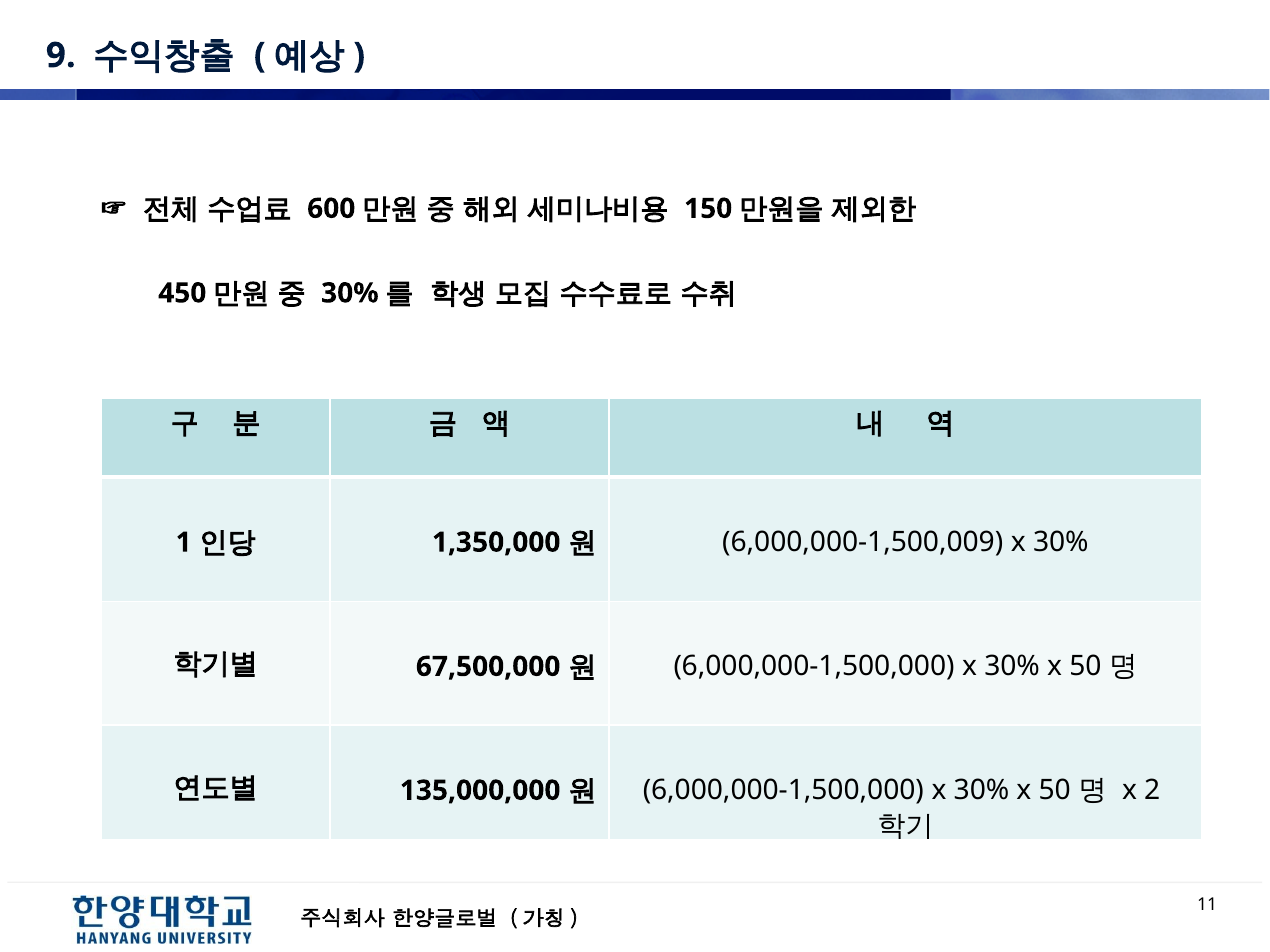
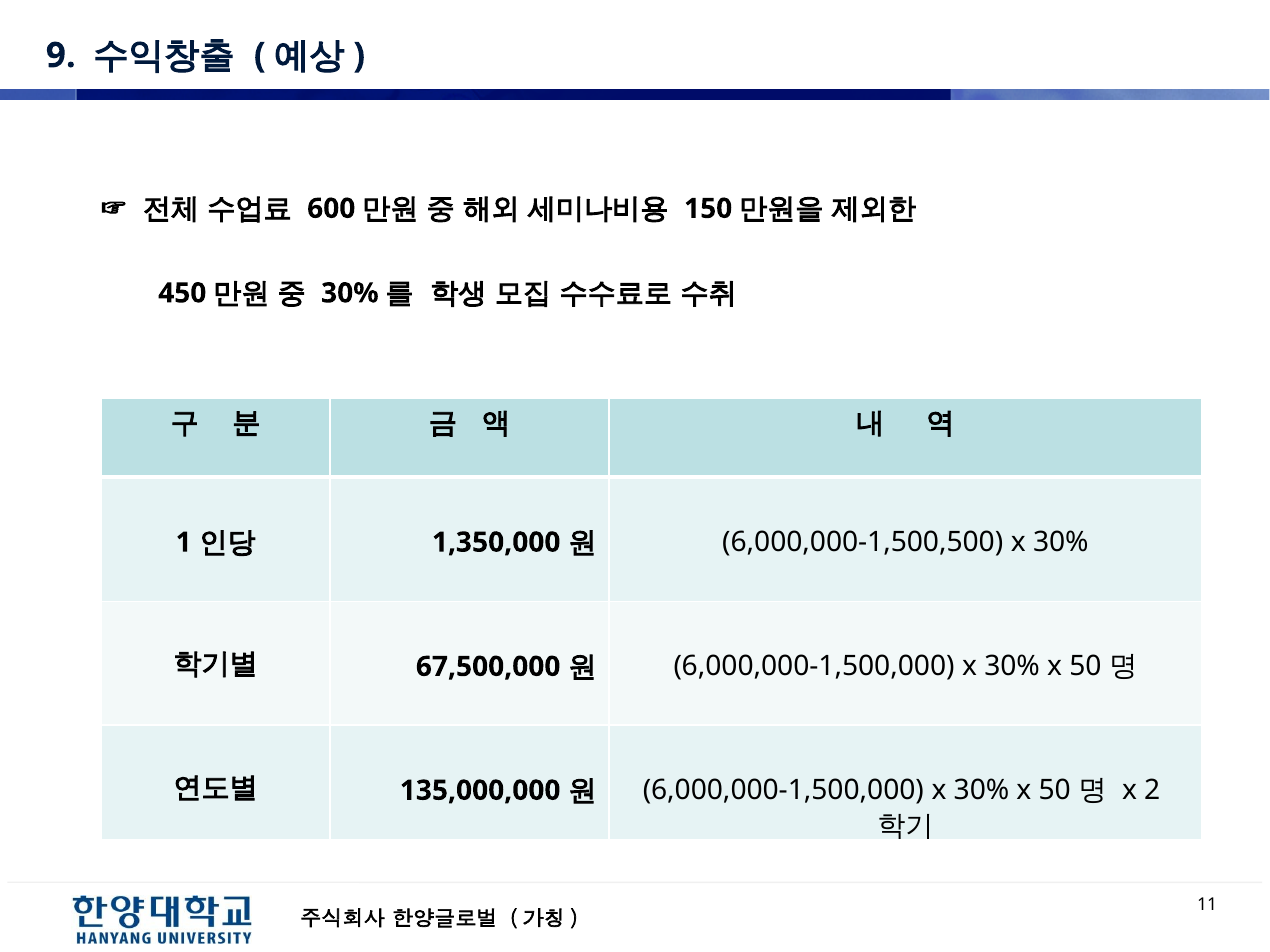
6,000,000-1,500,009: 6,000,000-1,500,009 -> 6,000,000-1,500,500
